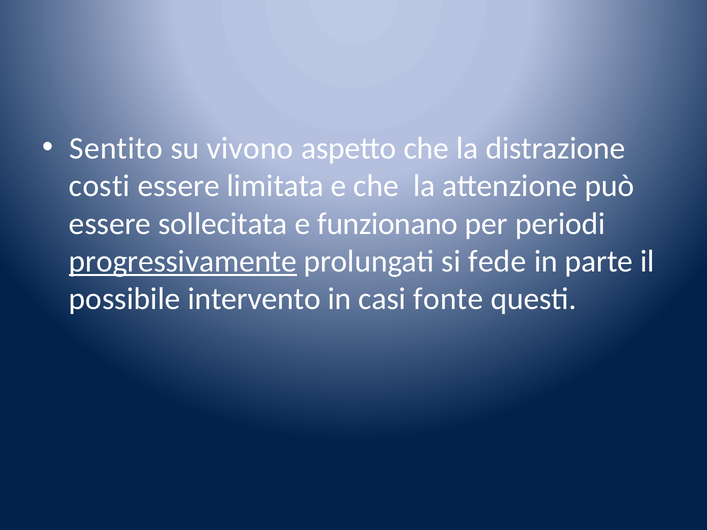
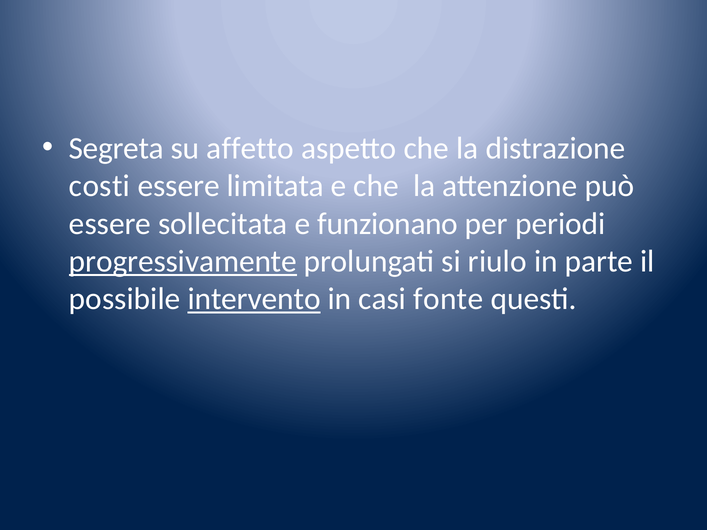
Sentito: Sentito -> Segreta
vivono: vivono -> affetto
fede: fede -> riulo
intervento underline: none -> present
